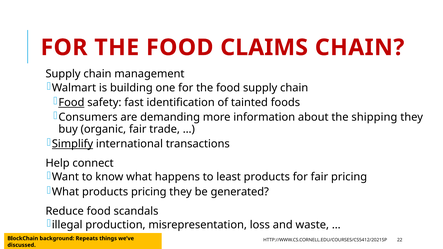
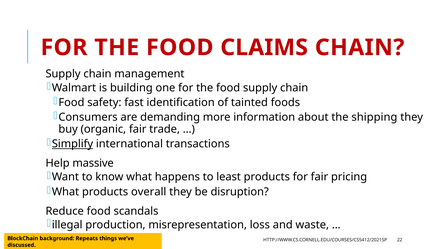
Food at (71, 103) underline: present -> none
connect: connect -> massive
products pricing: pricing -> overall
generated: generated -> disruption
